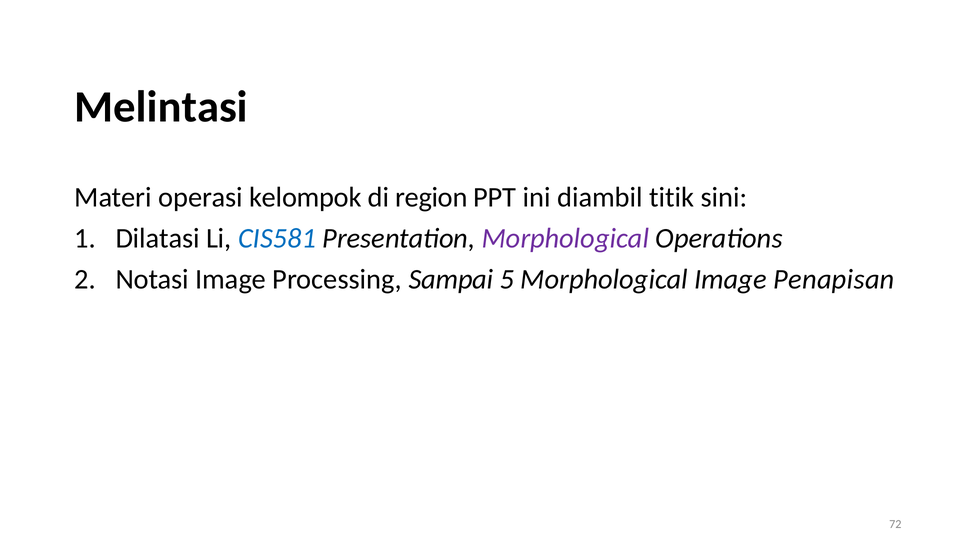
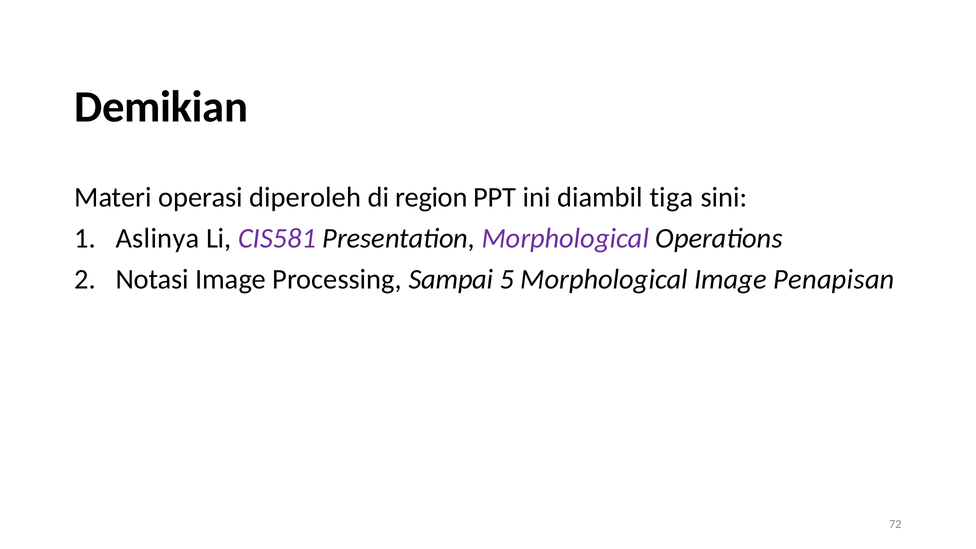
Melintasi: Melintasi -> Demikian
kelompok: kelompok -> diperoleh
titik: titik -> tiga
Dilatasi: Dilatasi -> Aslinya
CIS581 colour: blue -> purple
